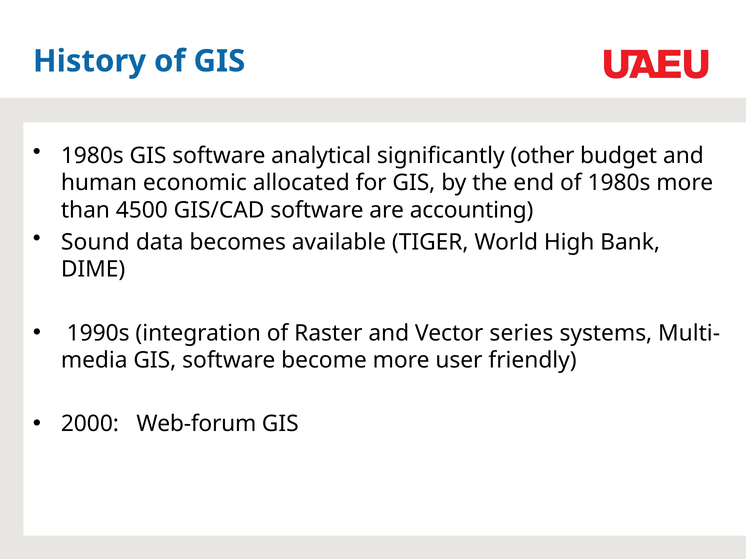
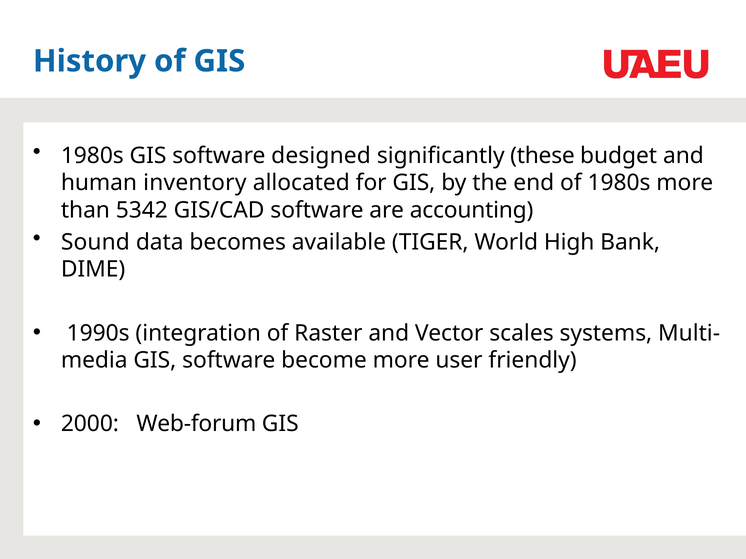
analytical: analytical -> designed
other: other -> these
economic: economic -> inventory
4500: 4500 -> 5342
series: series -> scales
